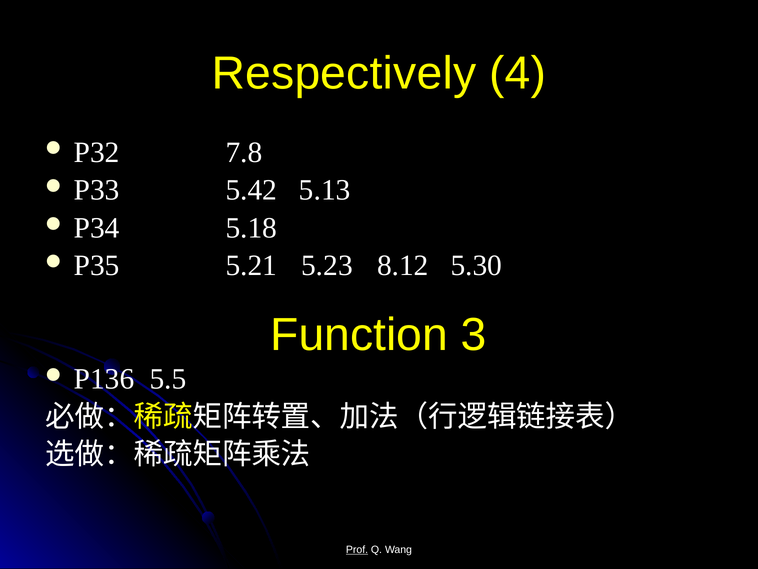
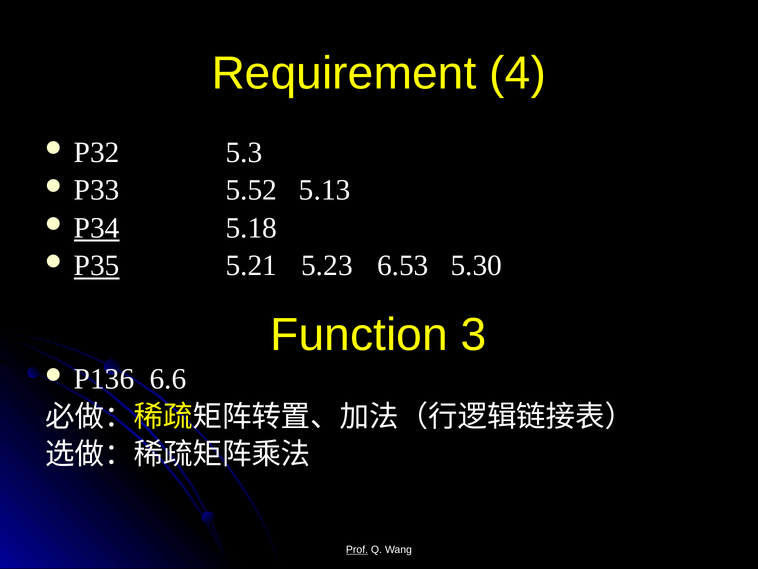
Respectively: Respectively -> Requirement
7.8: 7.8 -> 5.3
5.42: 5.42 -> 5.52
P34 underline: none -> present
P35 underline: none -> present
8.12: 8.12 -> 6.53
5.5: 5.5 -> 6.6
